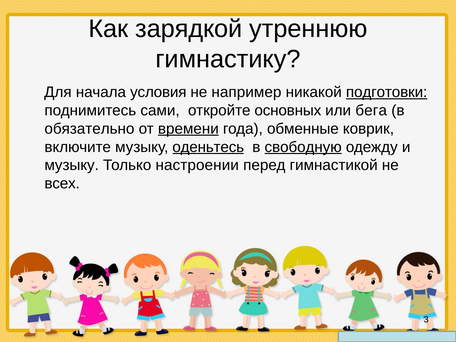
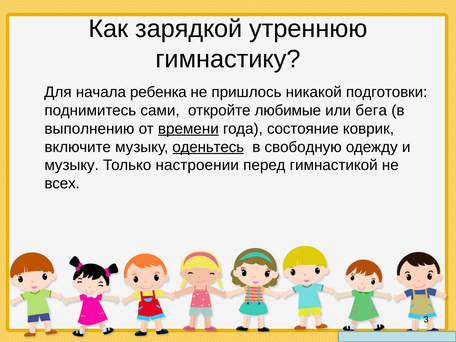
условия: условия -> ребенка
например: например -> пришлось
подготовки underline: present -> none
основных: основных -> любимые
обязательно: обязательно -> выполнению
обменные: обменные -> состояние
свободную underline: present -> none
